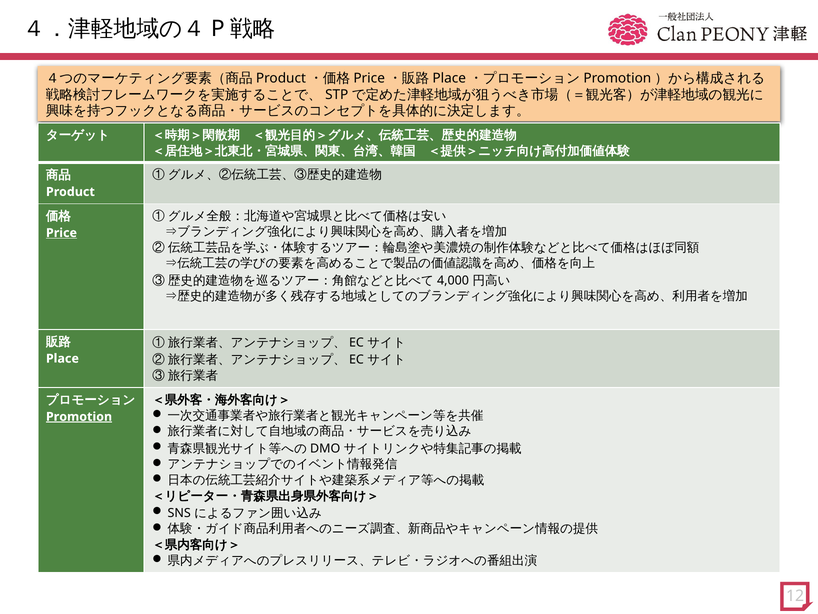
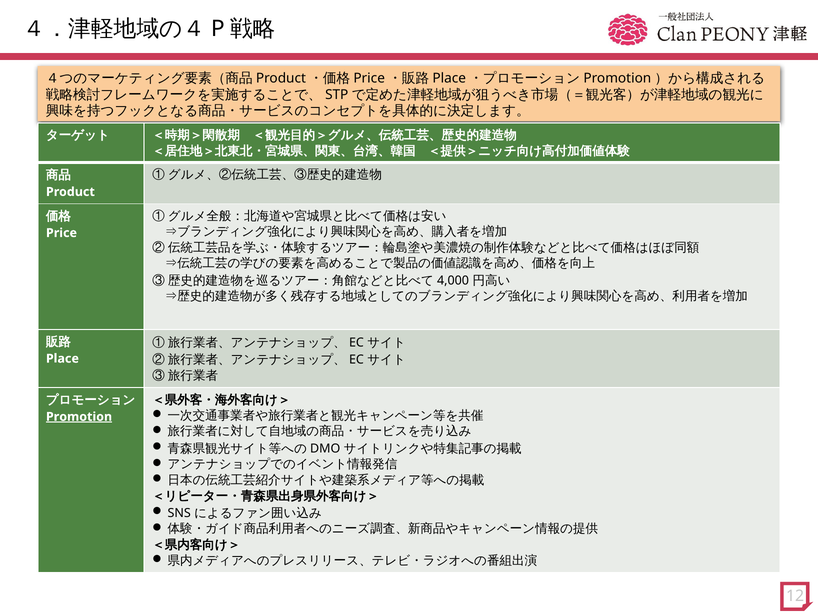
Price underline: present -> none
